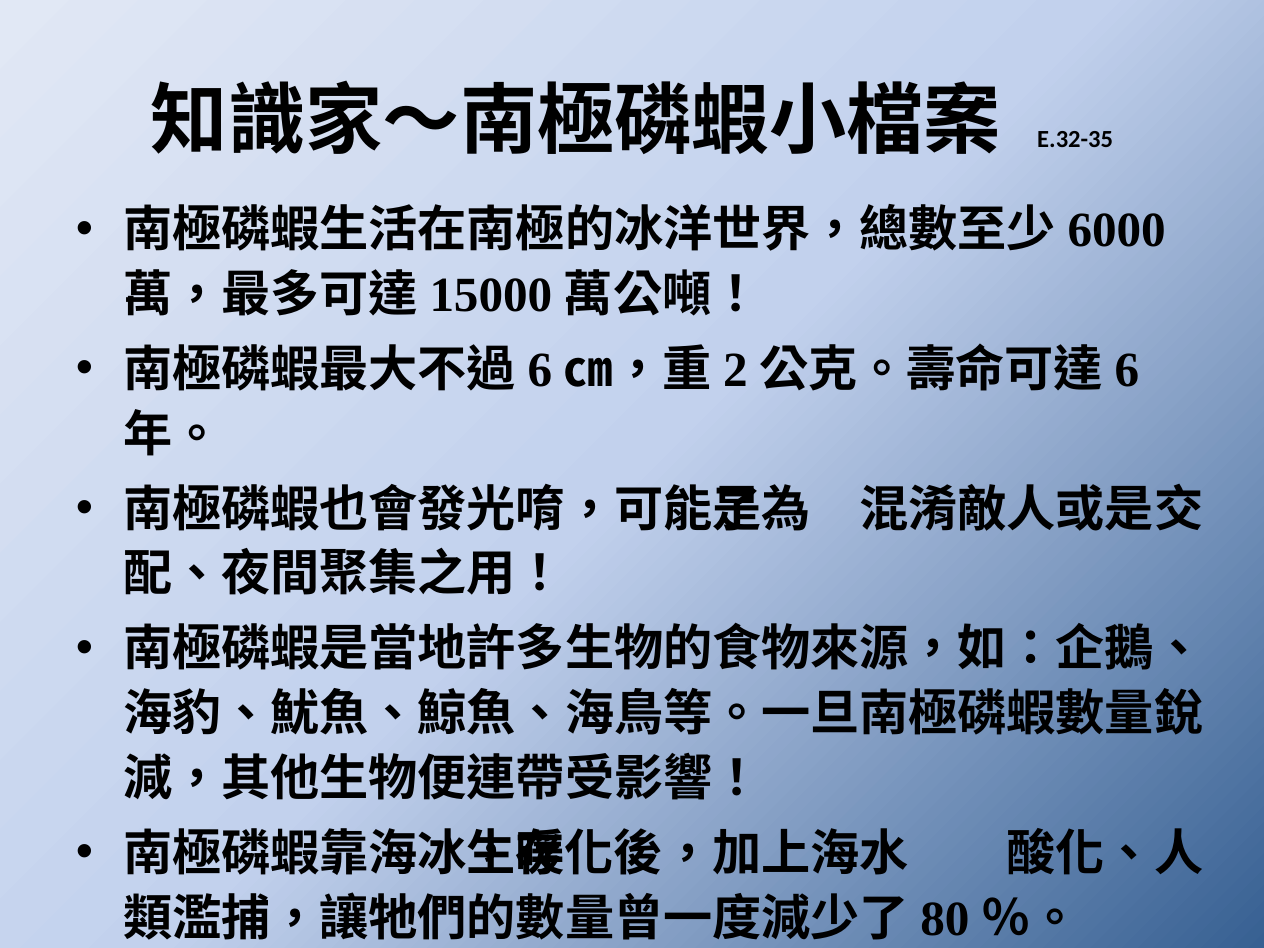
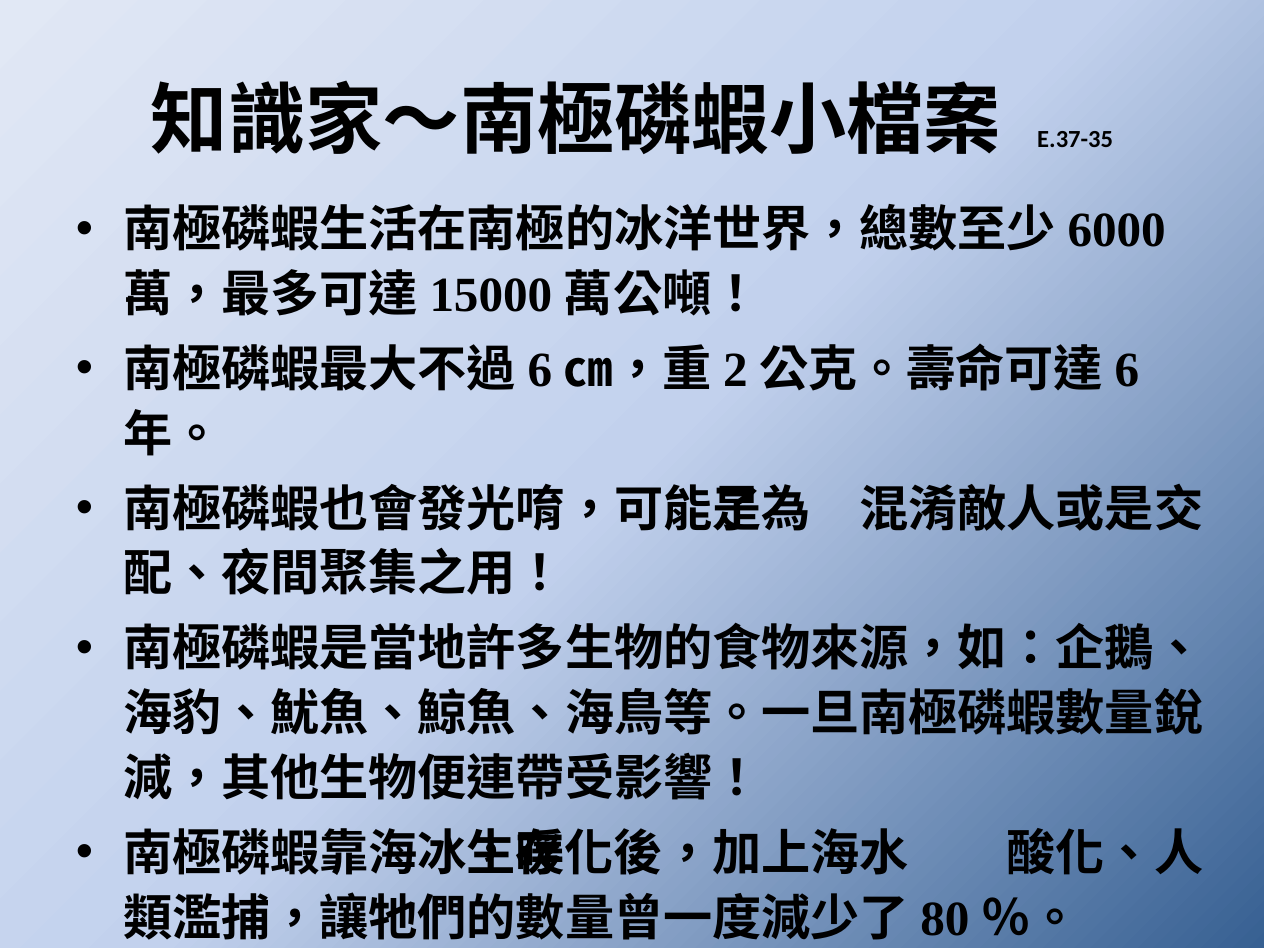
E.32-35: E.32-35 -> E.37-35
